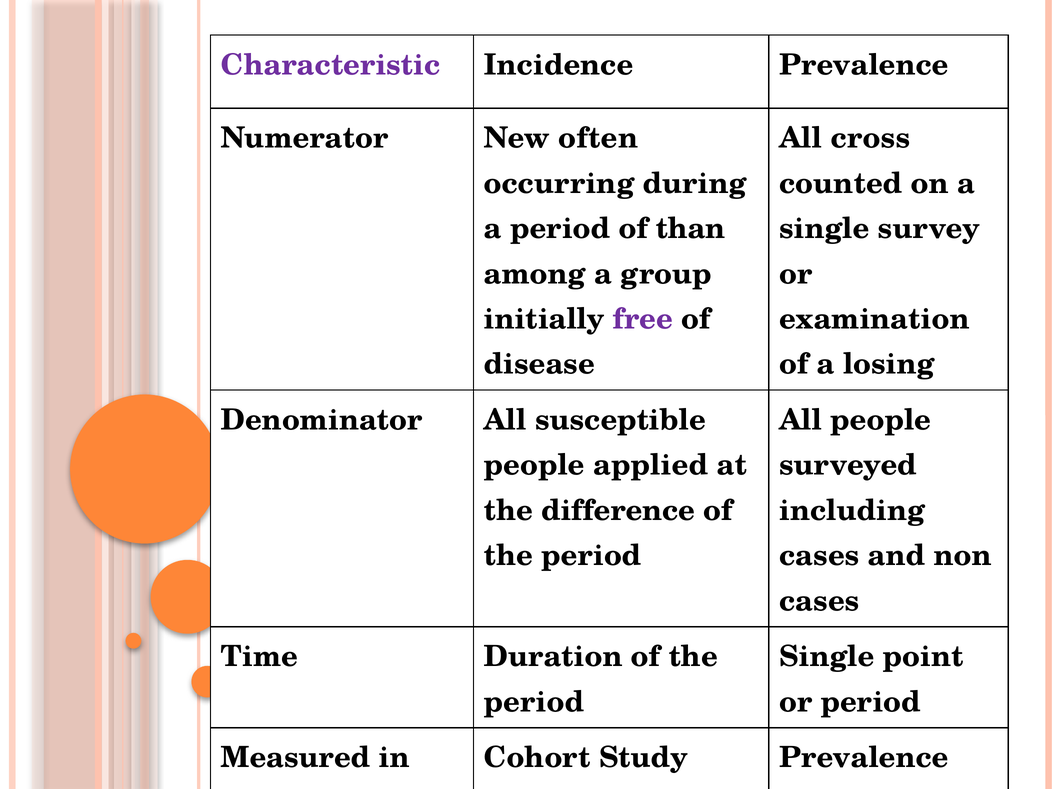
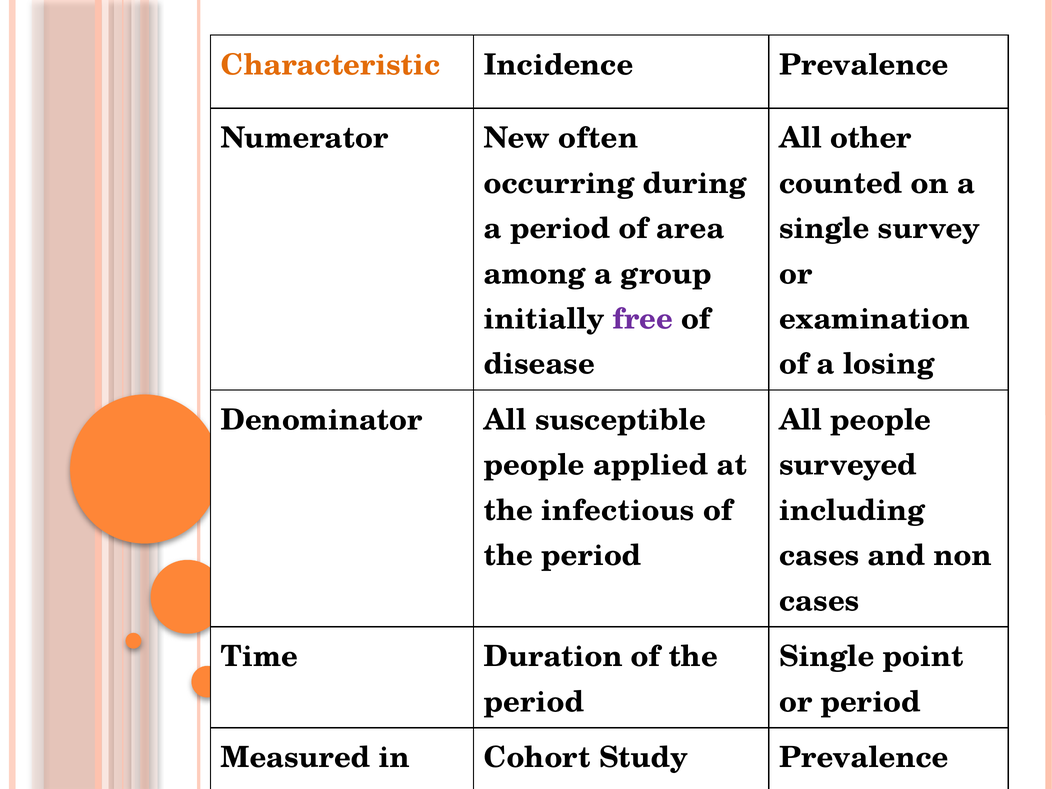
Characteristic colour: purple -> orange
All cross: cross -> other
than: than -> area
difference: difference -> infectious
